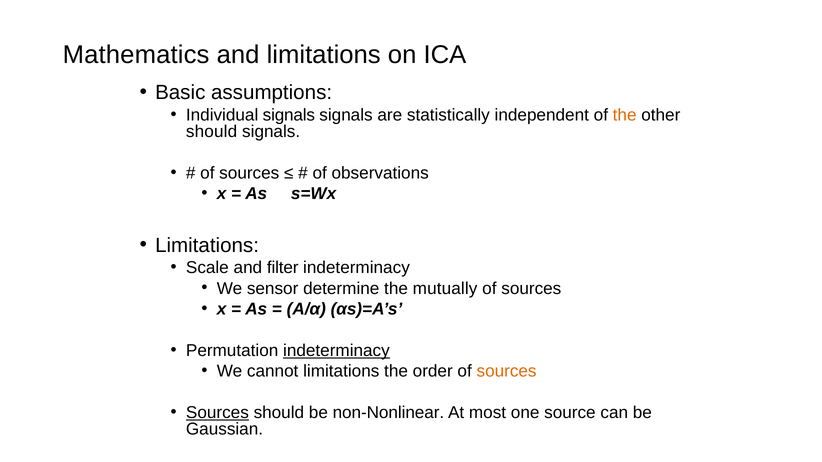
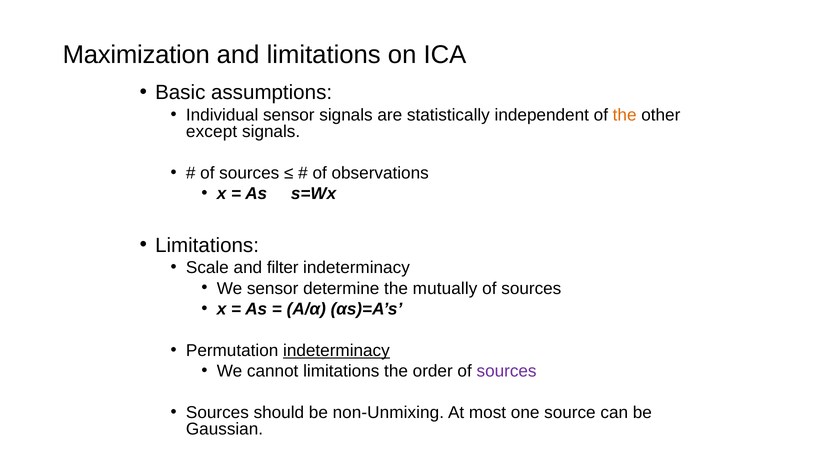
Mathematics: Mathematics -> Maximization
Individual signals: signals -> sensor
should at (212, 132): should -> except
sources at (507, 372) colour: orange -> purple
Sources at (217, 413) underline: present -> none
non-Nonlinear: non-Nonlinear -> non-Unmixing
